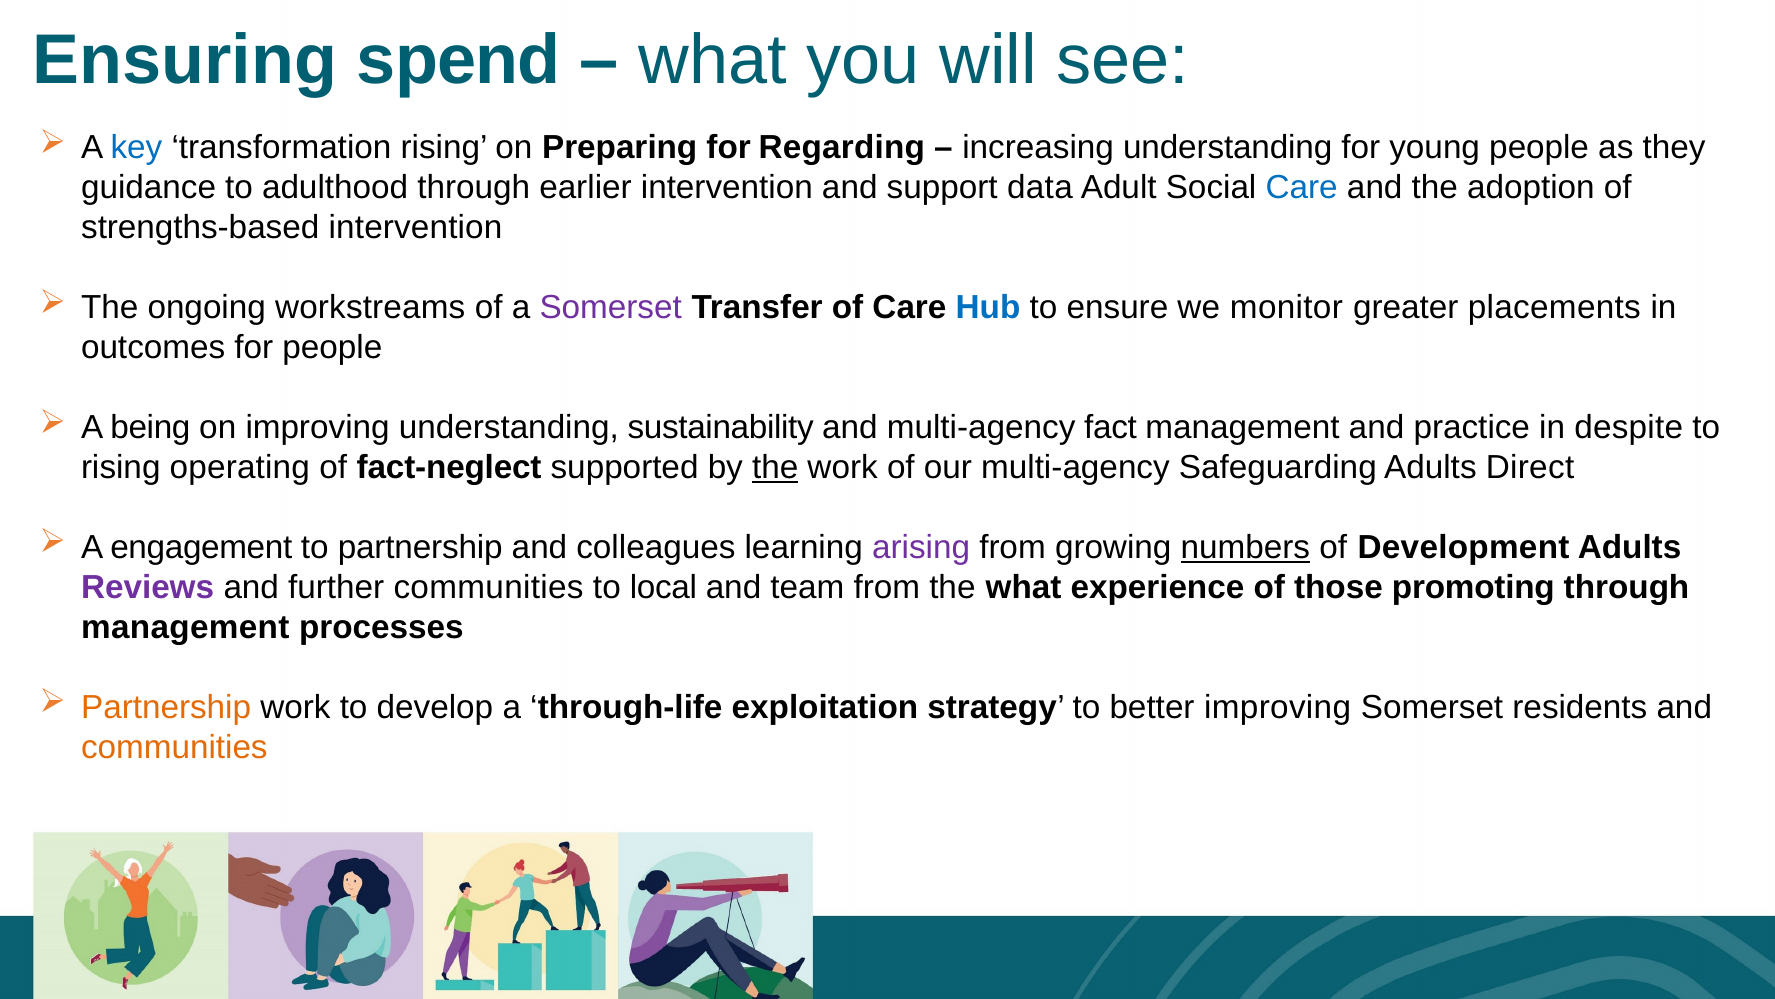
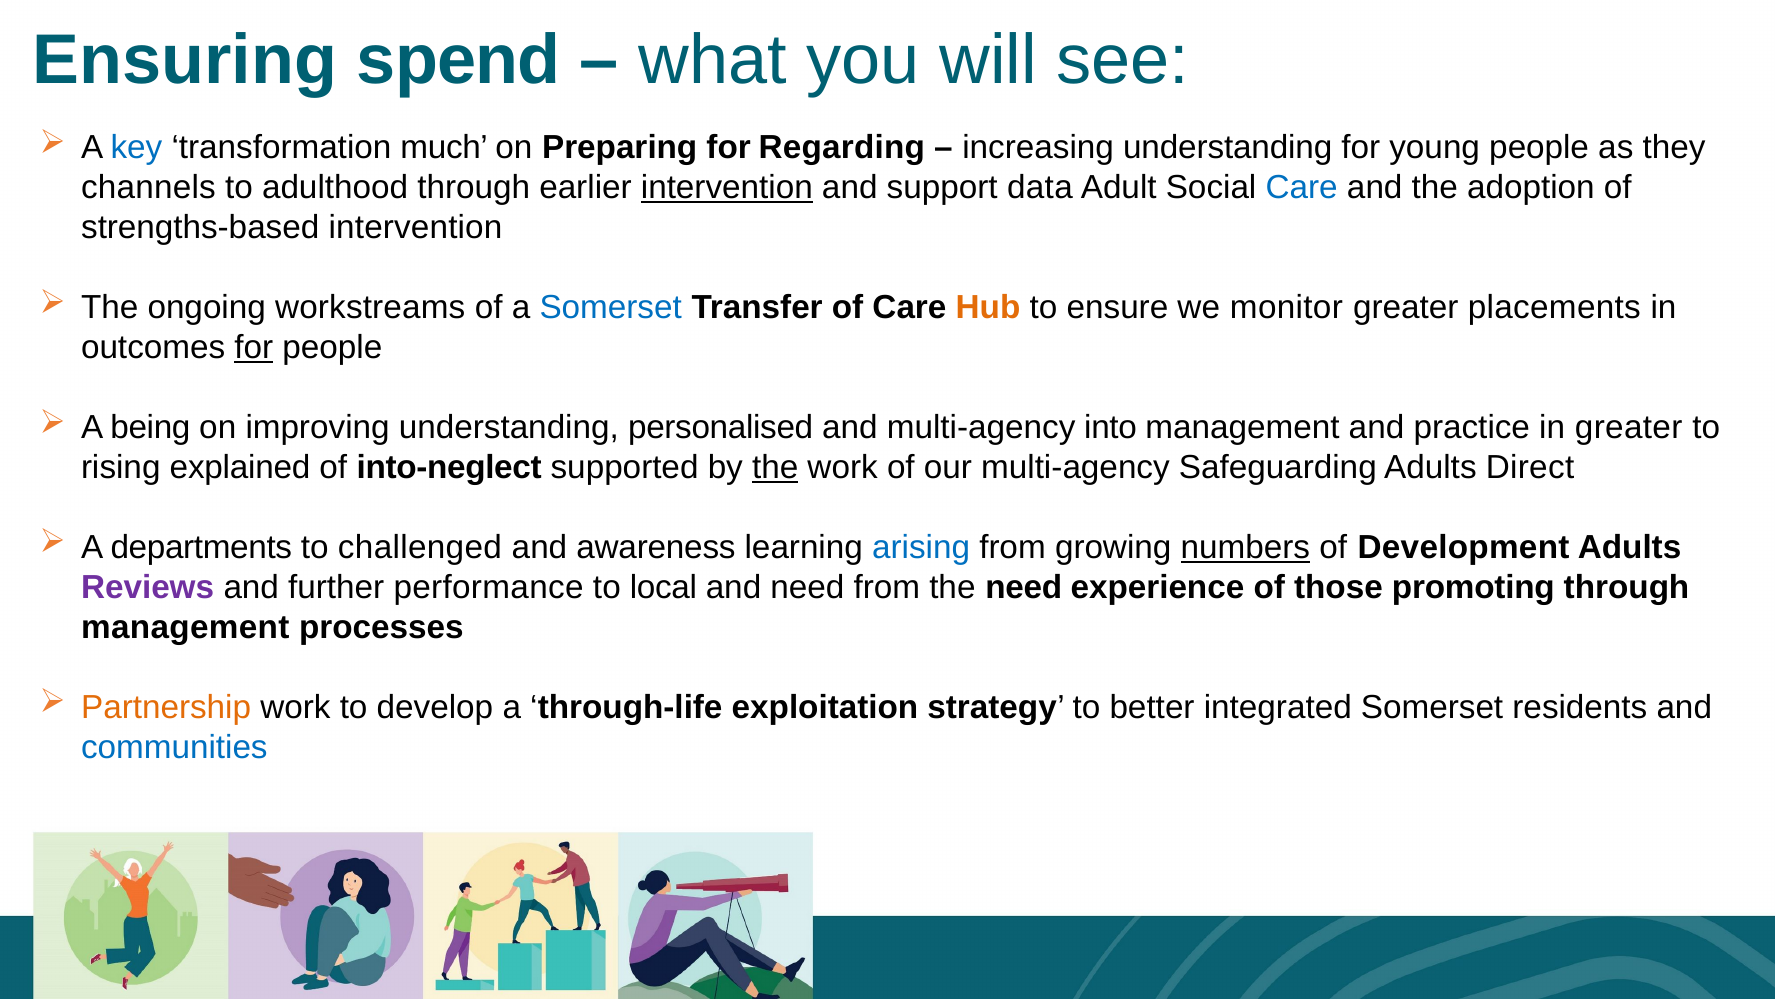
transformation rising: rising -> much
guidance: guidance -> channels
intervention at (727, 188) underline: none -> present
Somerset at (611, 308) colour: purple -> blue
Hub colour: blue -> orange
for at (254, 347) underline: none -> present
sustainability: sustainability -> personalised
fact: fact -> into
in despite: despite -> greater
operating: operating -> explained
fact-neglect: fact-neglect -> into-neglect
engagement: engagement -> departments
to partnership: partnership -> challenged
colleagues: colleagues -> awareness
arising colour: purple -> blue
further communities: communities -> performance
and team: team -> need
the what: what -> need
better improving: improving -> integrated
communities at (174, 747) colour: orange -> blue
